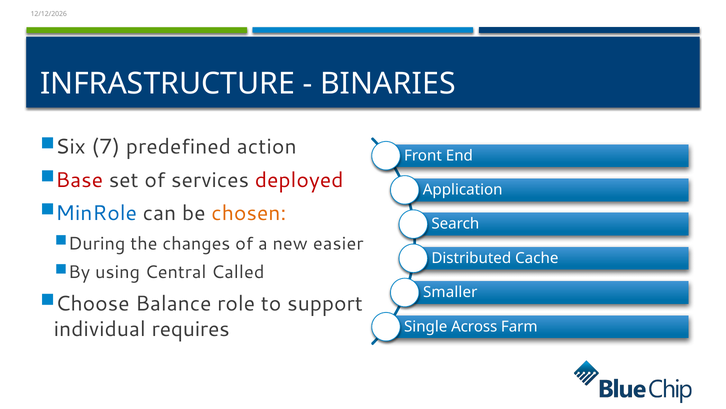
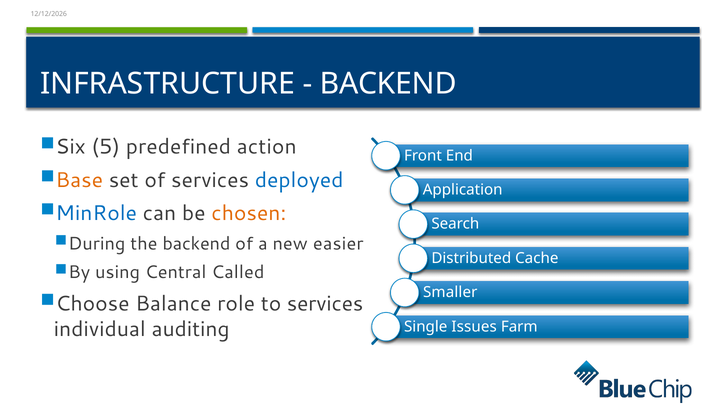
BINARIES at (388, 83): BINARIES -> BACKEND
7: 7 -> 5
Base colour: red -> orange
deployed colour: red -> blue
the changes: changes -> backend
to support: support -> services
requires: requires -> auditing
Across: Across -> Issues
